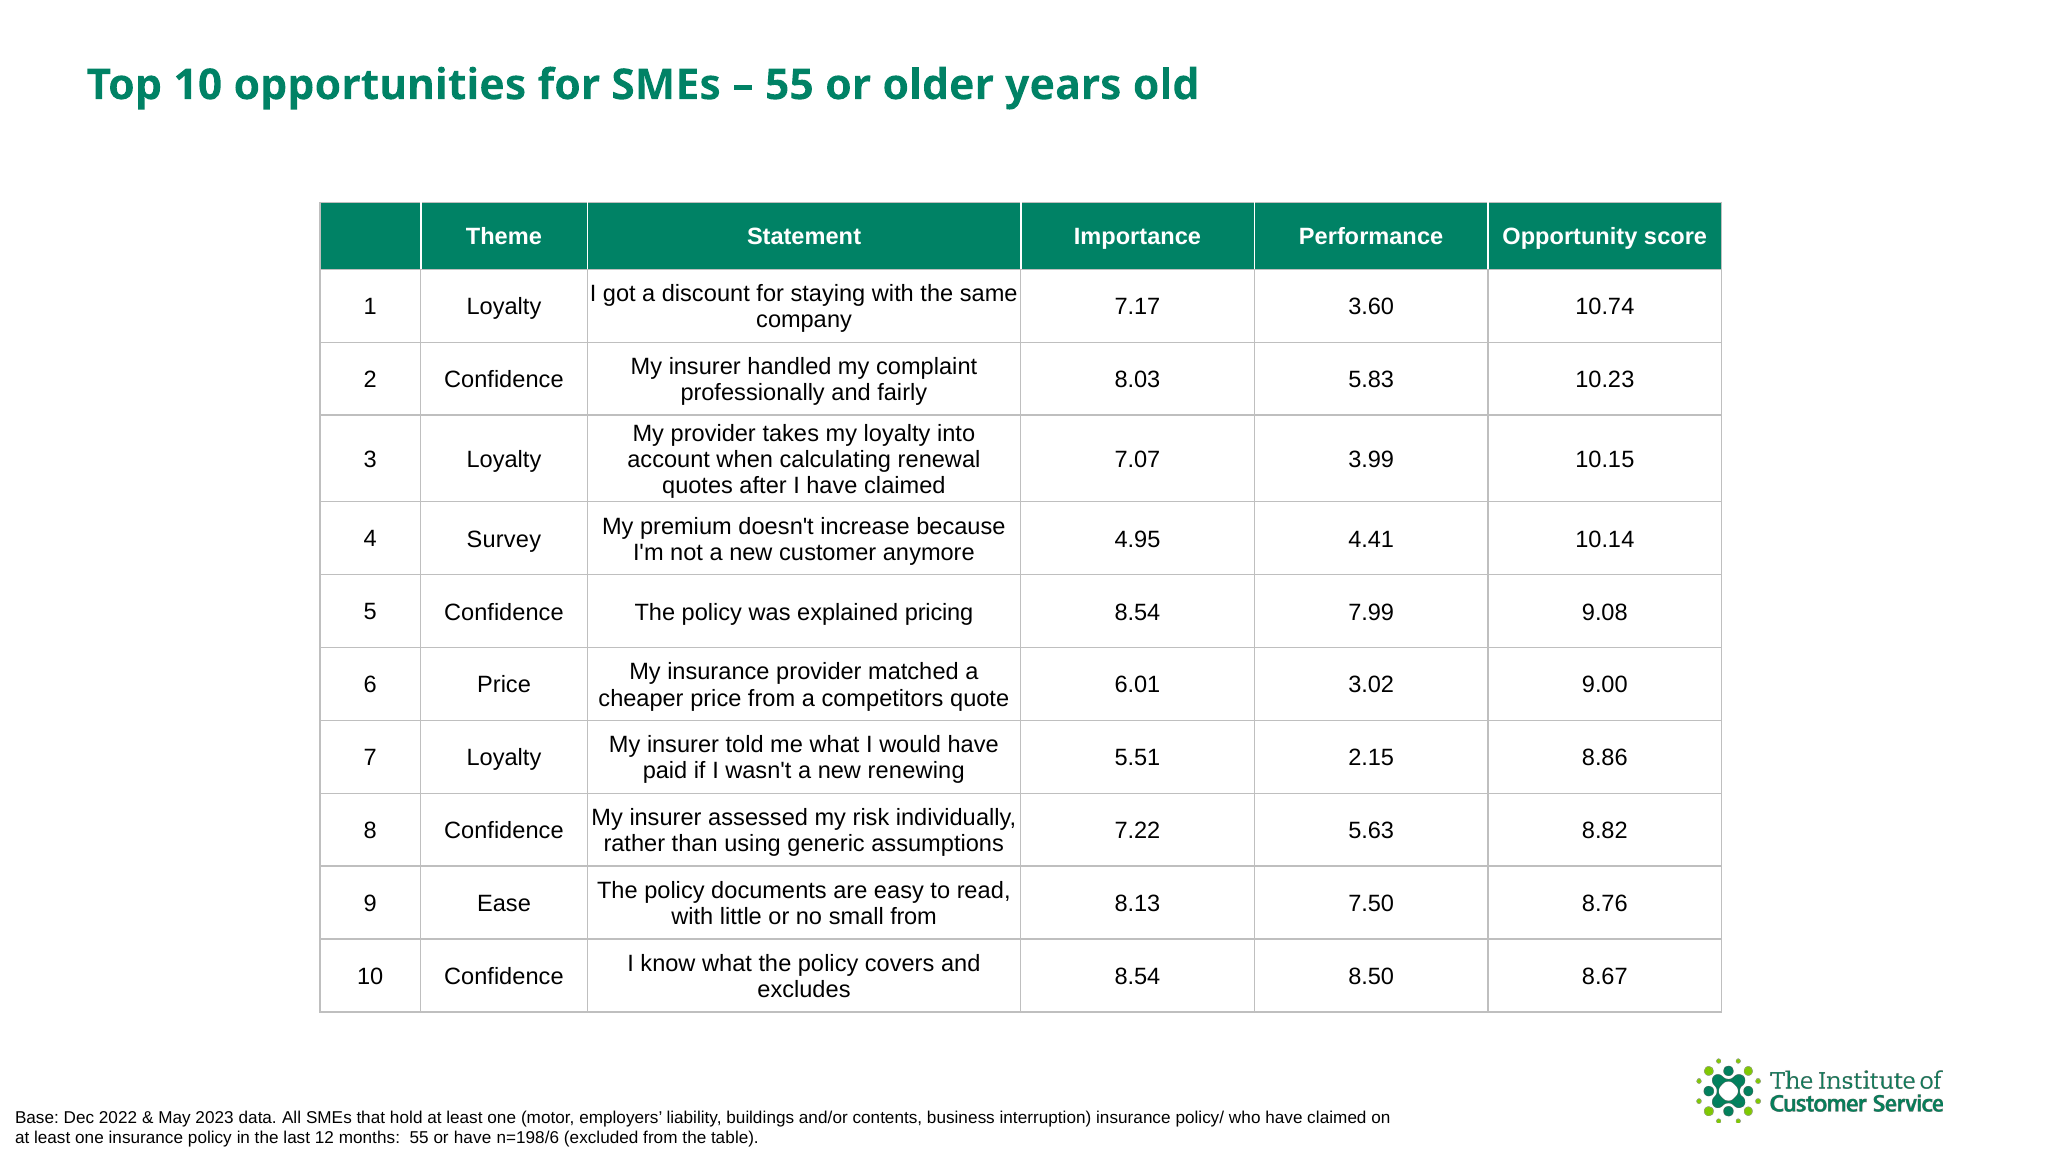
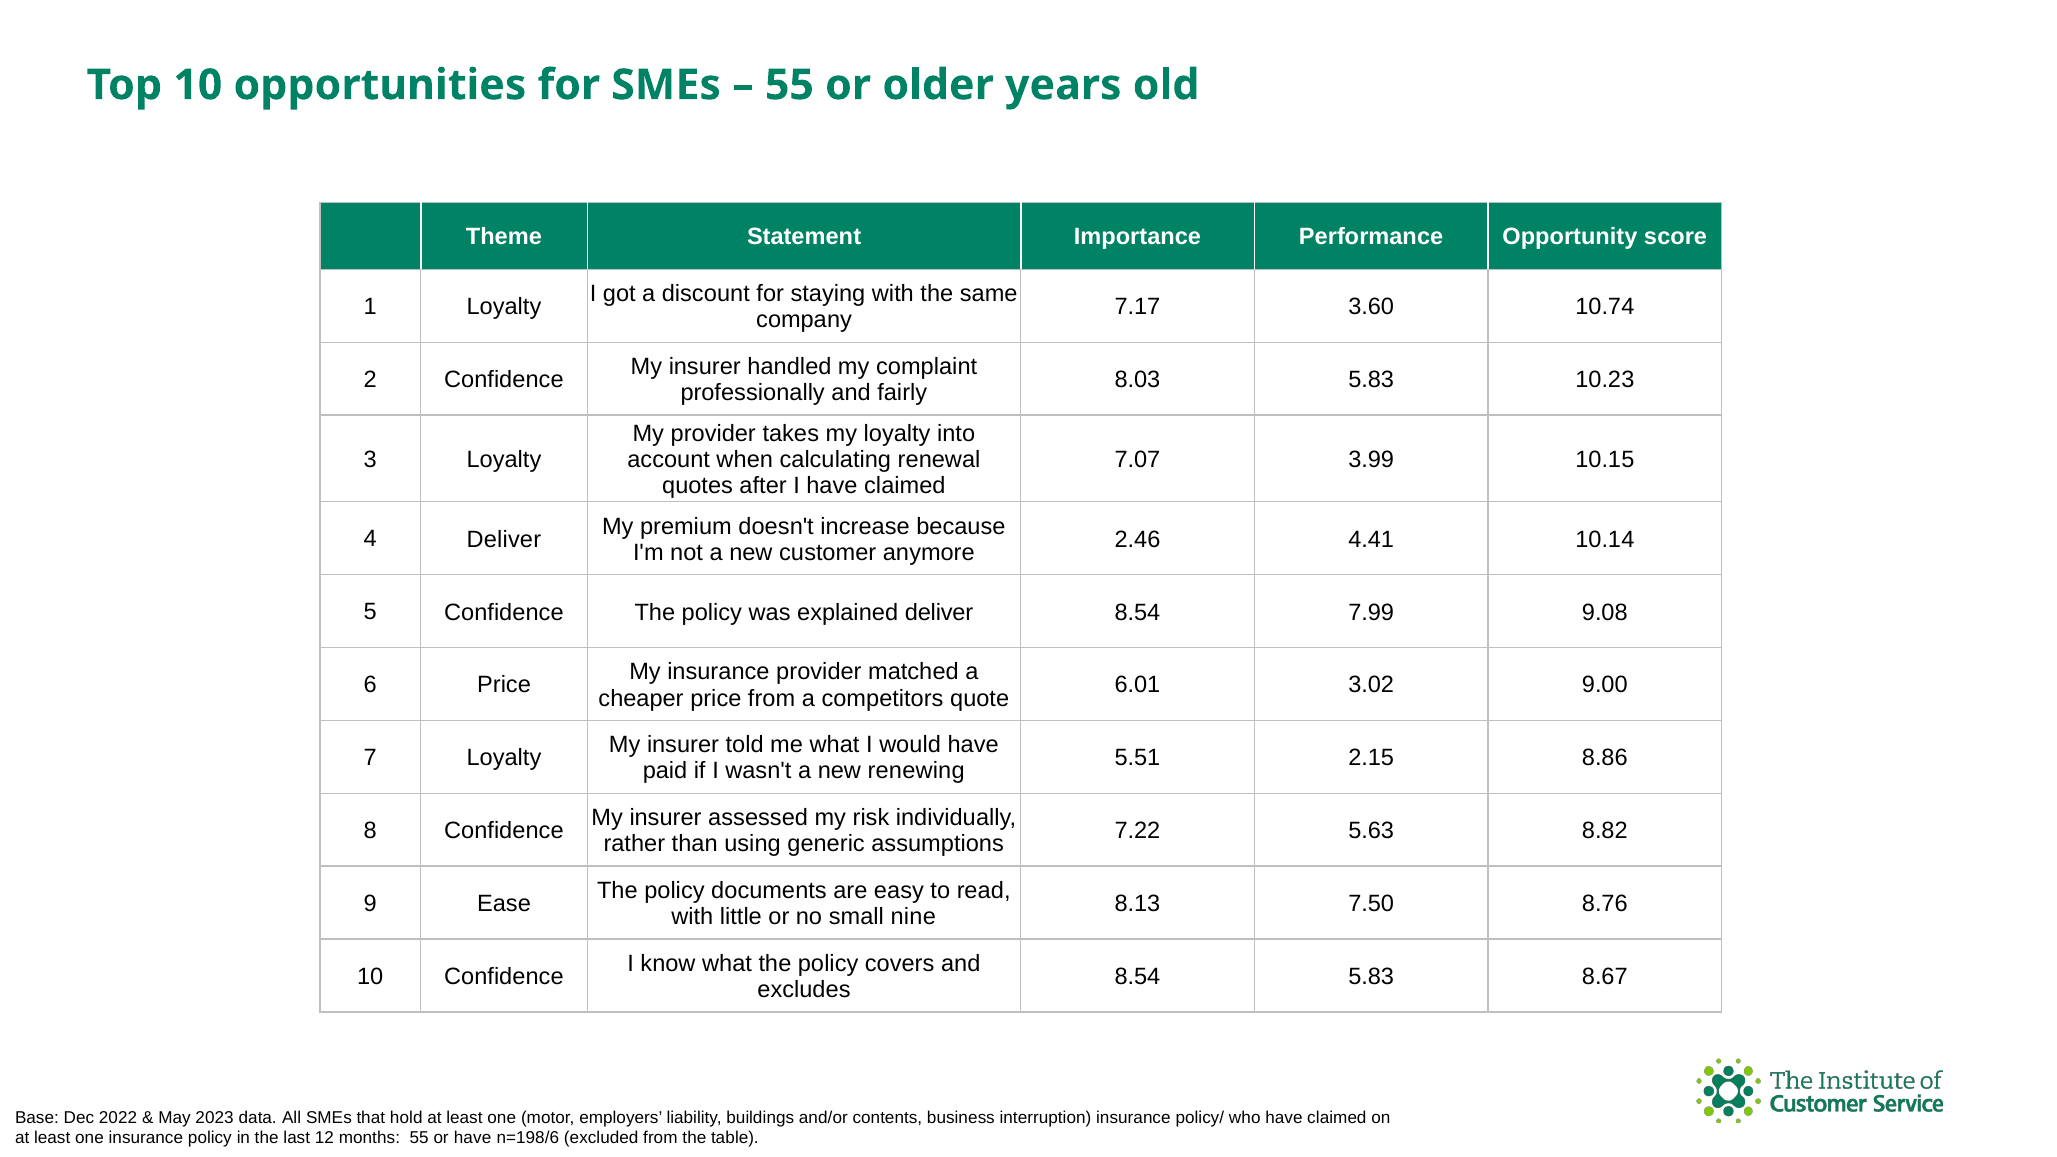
4 Survey: Survey -> Deliver
4.95: 4.95 -> 2.46
explained pricing: pricing -> deliver
small from: from -> nine
8.54 8.50: 8.50 -> 5.83
